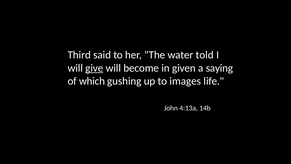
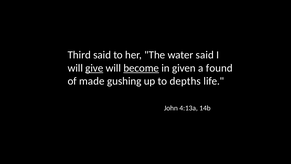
water told: told -> said
become underline: none -> present
saying: saying -> found
which: which -> made
images: images -> depths
